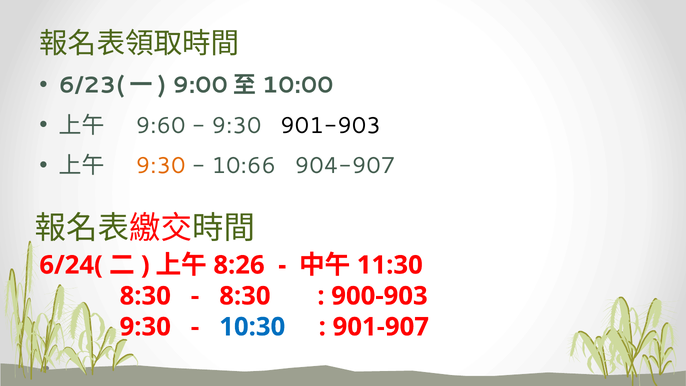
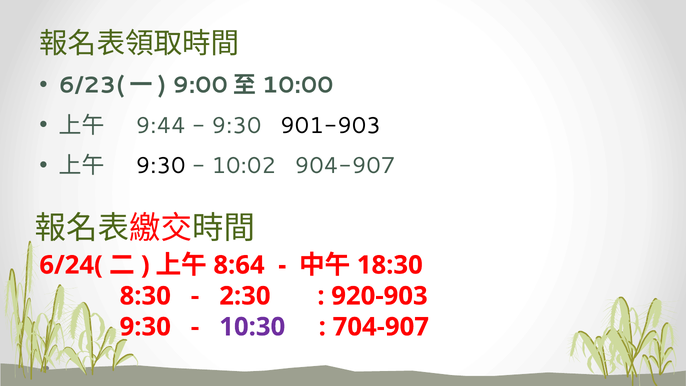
9:60: 9:60 -> 9:44
9:30 at (161, 166) colour: orange -> black
10:66: 10:66 -> 10:02
8:26: 8:26 -> 8:64
11:30: 11:30 -> 18:30
8:30 at (245, 296): 8:30 -> 2:30
900-903: 900-903 -> 920-903
10:30 colour: blue -> purple
901-907: 901-907 -> 704-907
